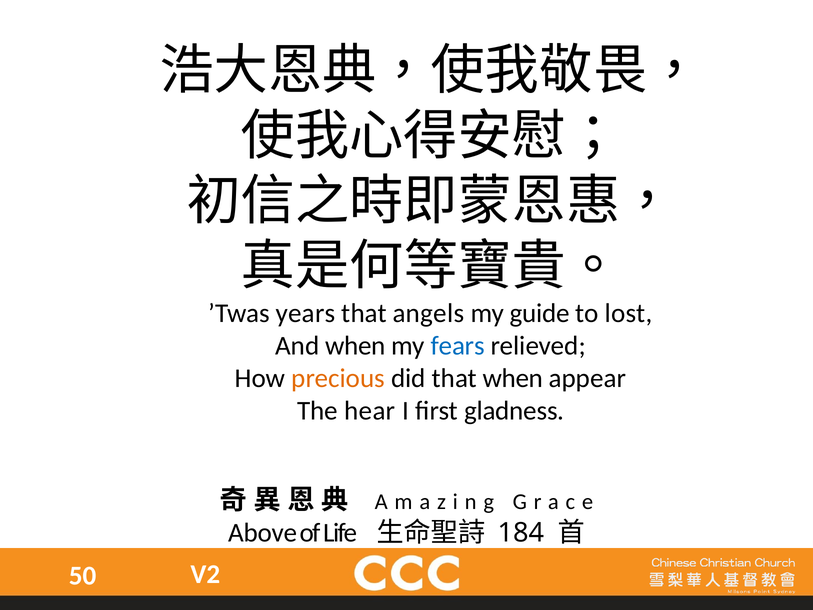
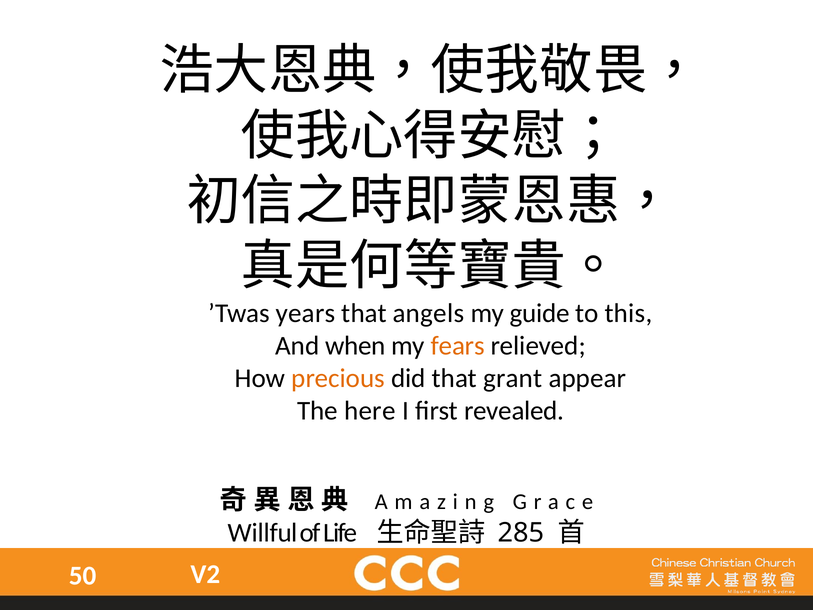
lost: lost -> this
fears colour: blue -> orange
that when: when -> grant
hear: hear -> here
gladness: gladness -> revealed
Above: Above -> Willful
184: 184 -> 285
